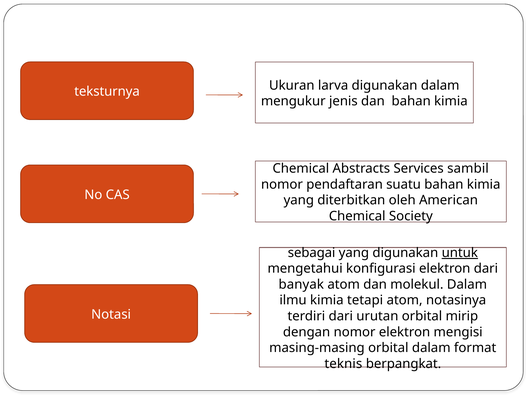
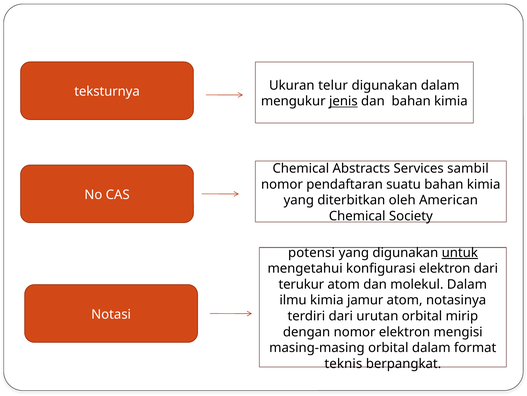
larva: larva -> telur
jenis underline: none -> present
sebagai: sebagai -> potensi
banyak: banyak -> terukur
tetapi: tetapi -> jamur
